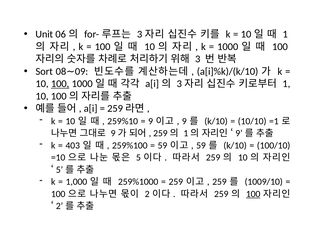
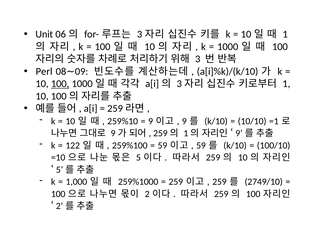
Sort: Sort -> Perl
403: 403 -> 122
1009/10: 1009/10 -> 2749/10
100 at (253, 194) underline: present -> none
